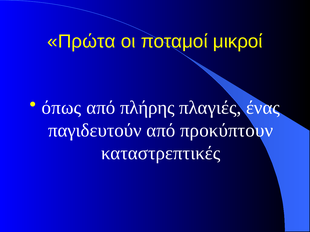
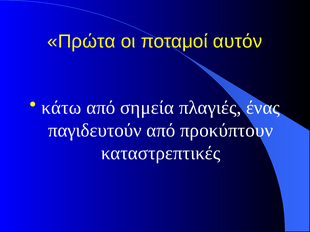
μικροί: μικροί -> αυτόν
όπως: όπως -> κάτω
πλήρης: πλήρης -> σημεία
